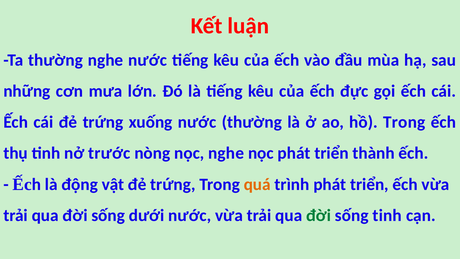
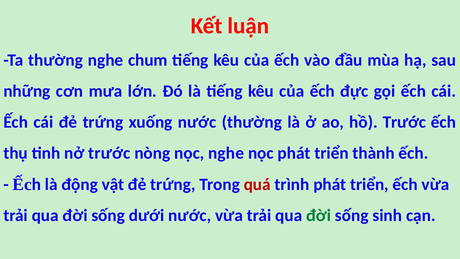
nghe nước: nước -> chum
hồ Trong: Trong -> Trước
quá colour: orange -> red
sống tinh: tinh -> sinh
